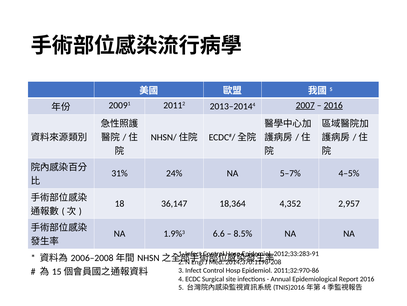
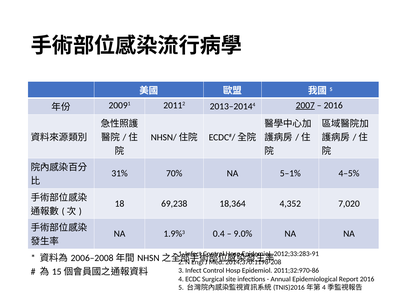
2016 at (333, 105) underline: present -> none
24%: 24% -> 70%
5–7%: 5–7% -> 5–1%
36,147: 36,147 -> 69,238
2,957: 2,957 -> 7,020
6.6: 6.6 -> 0.4
8.5%: 8.5% -> 9.0%
